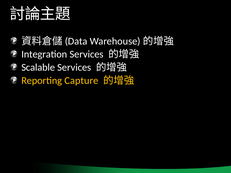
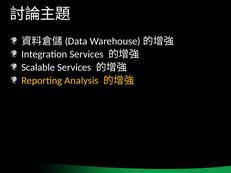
Capture: Capture -> Analysis
